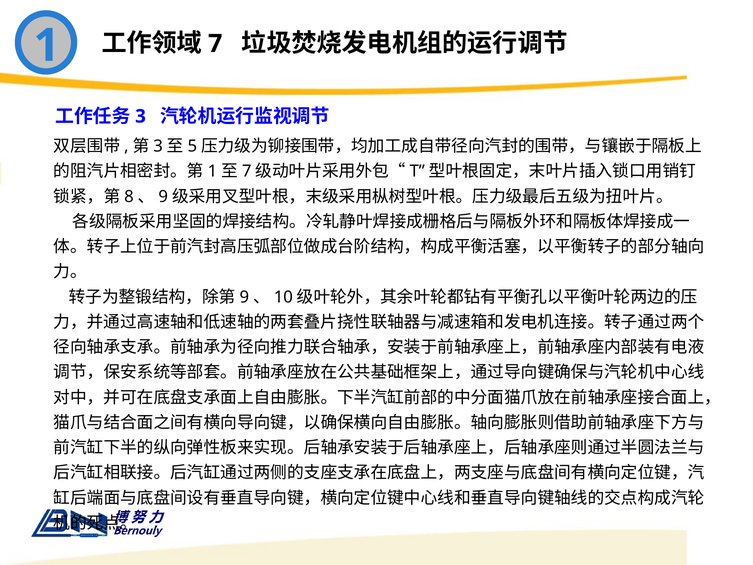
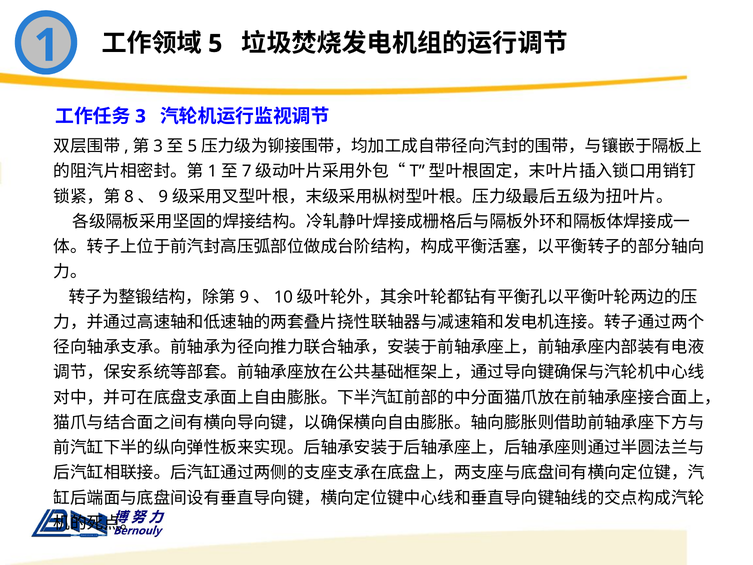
7: 7 -> 5
